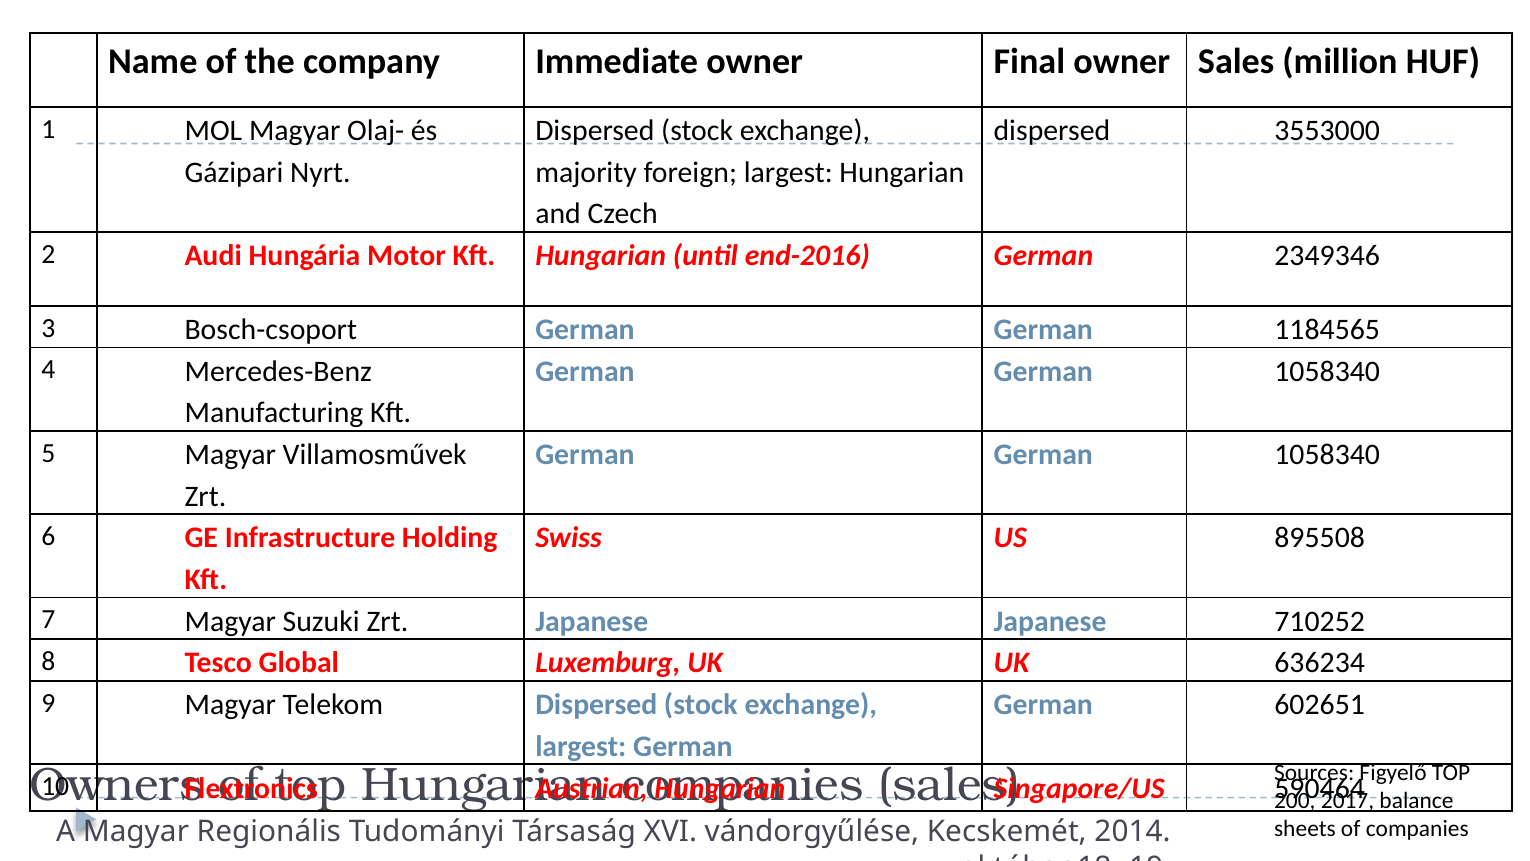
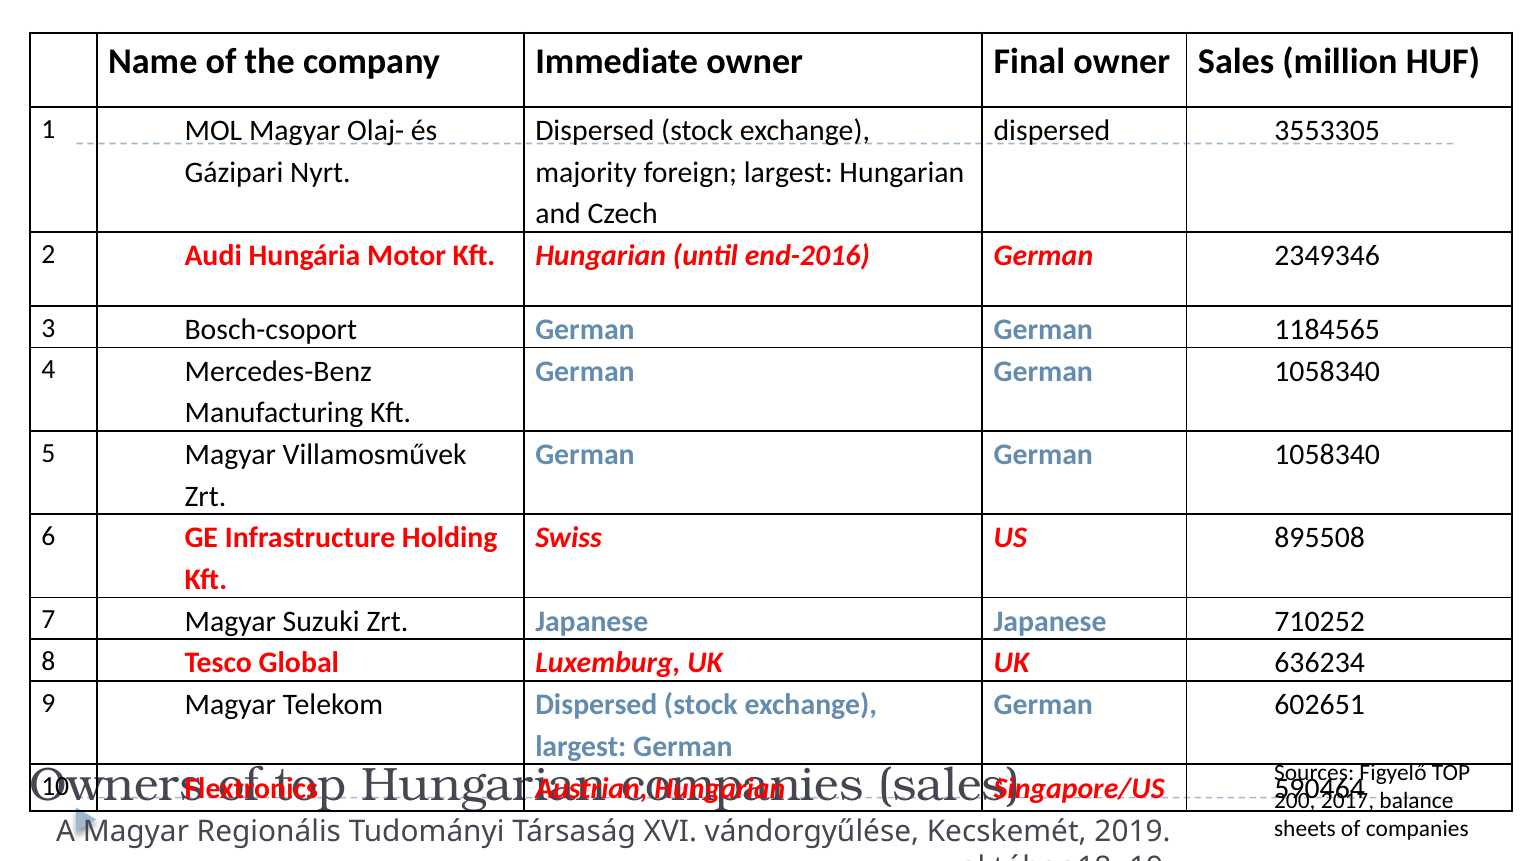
3553000: 3553000 -> 3553305
2014: 2014 -> 2019
